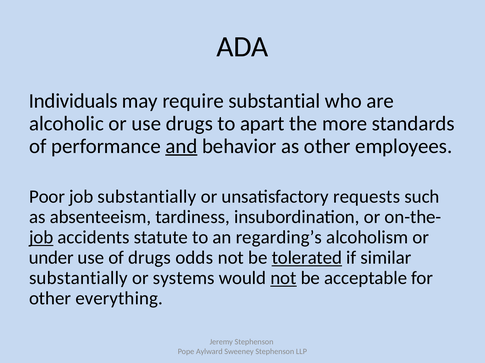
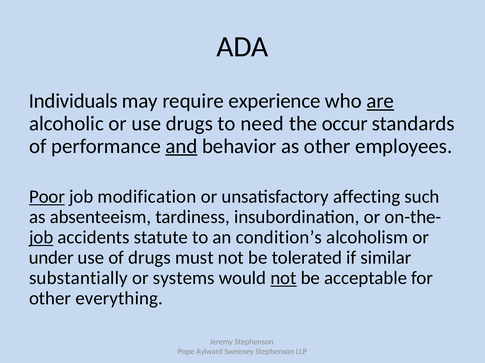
substantial: substantial -> experience
are underline: none -> present
apart: apart -> need
more: more -> occur
Poor underline: none -> present
job substantially: substantially -> modification
requests: requests -> affecting
regarding’s: regarding’s -> condition’s
odds: odds -> must
tolerated underline: present -> none
